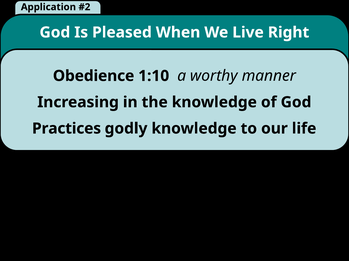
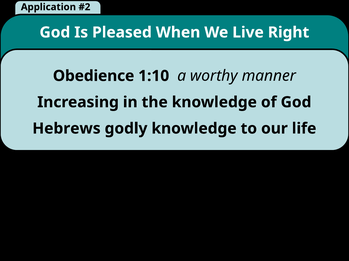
Practices: Practices -> Hebrews
